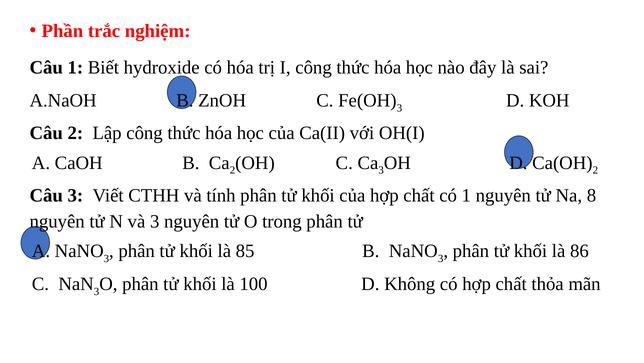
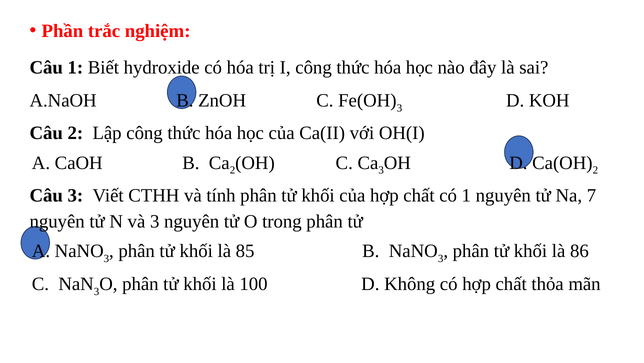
8: 8 -> 7
